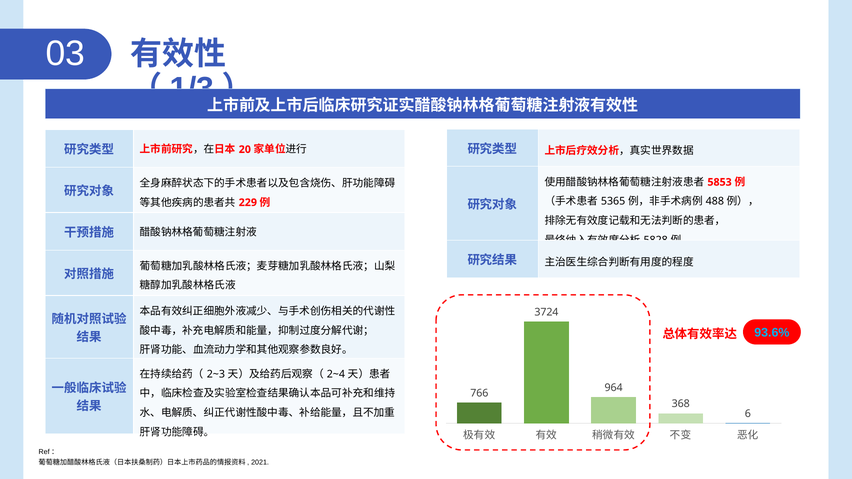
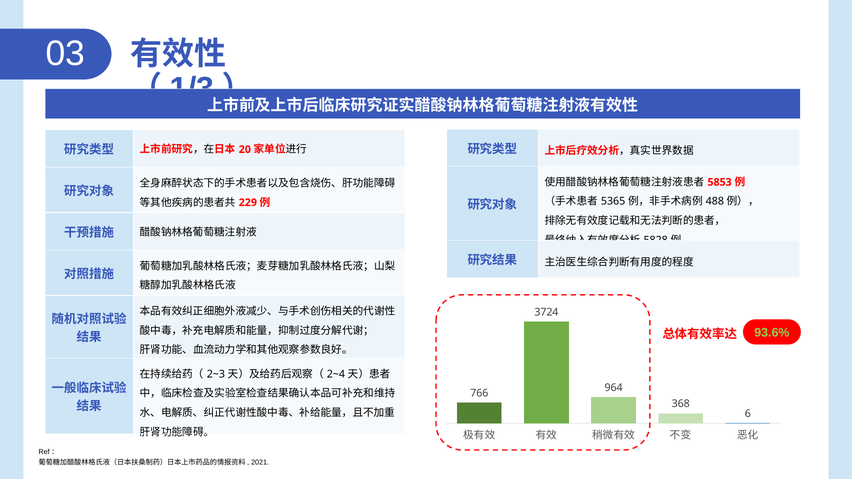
93.6% colour: light blue -> light green
